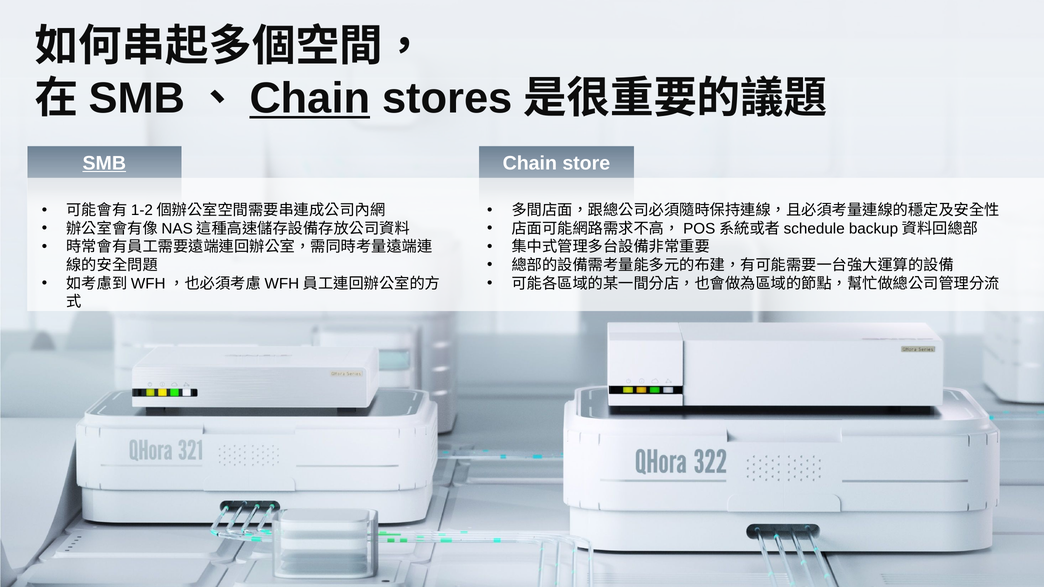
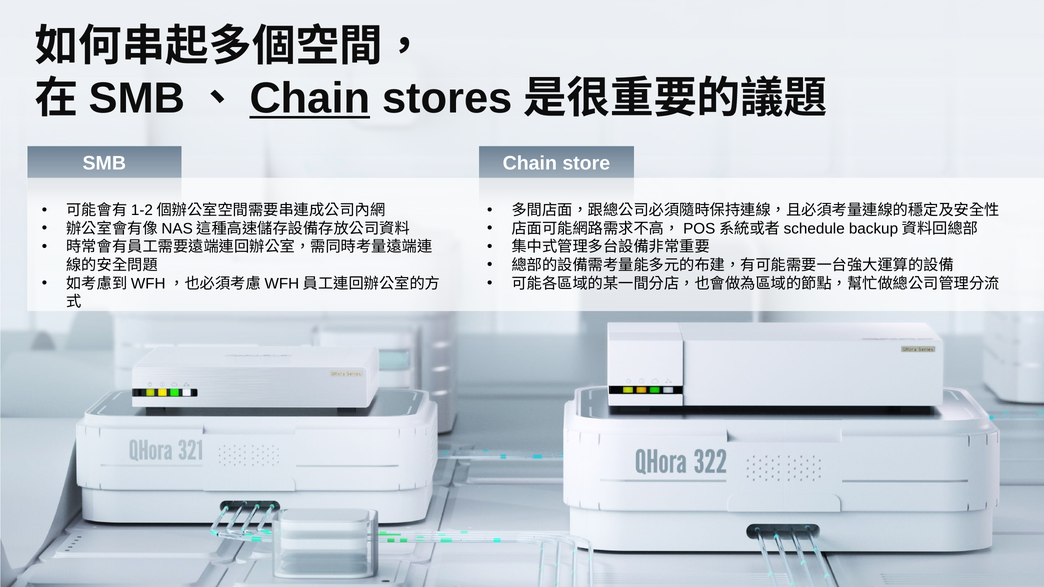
SMB at (104, 163) underline: present -> none
